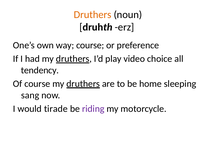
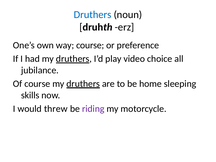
Druthers at (93, 15) colour: orange -> blue
tendency: tendency -> jubilance
sang: sang -> skills
tirade: tirade -> threw
